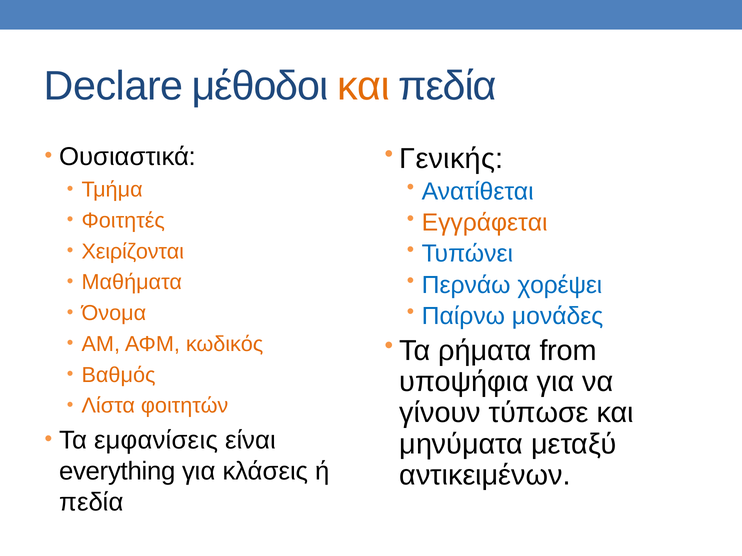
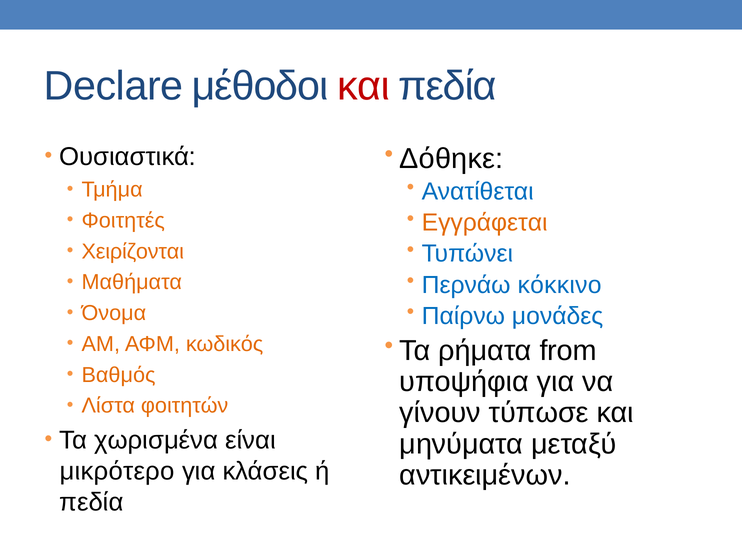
και at (363, 86) colour: orange -> red
Γενικής: Γενικής -> Δόθηκε
χορέψει: χορέψει -> κόκκινο
εμφανίσεις: εμφανίσεις -> χωρισμένα
everything: everything -> μικρότερο
